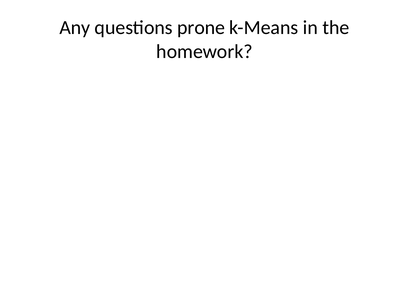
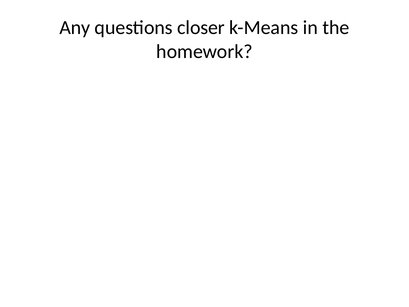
prone: prone -> closer
